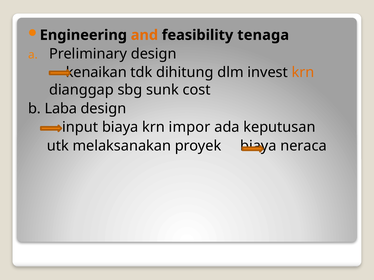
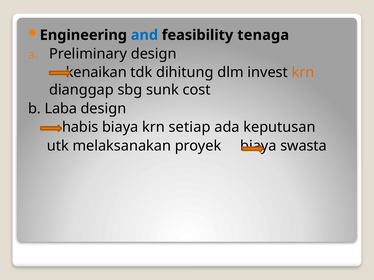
and colour: orange -> blue
input: input -> habis
impor: impor -> setiap
neraca: neraca -> swasta
